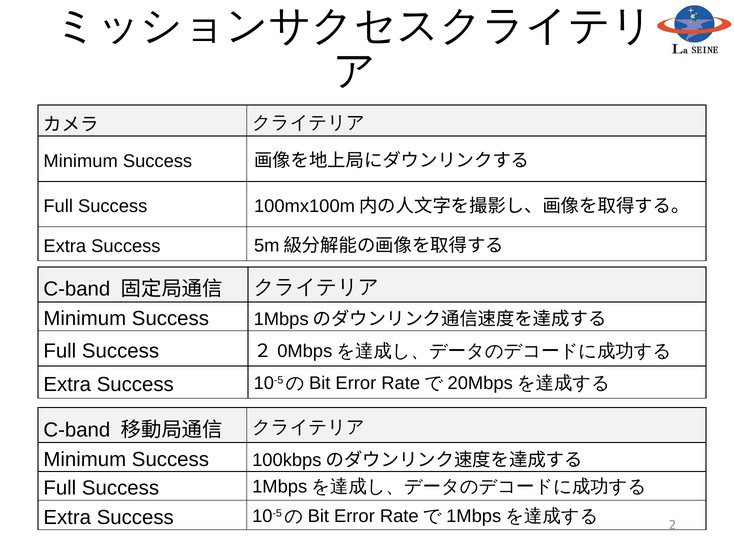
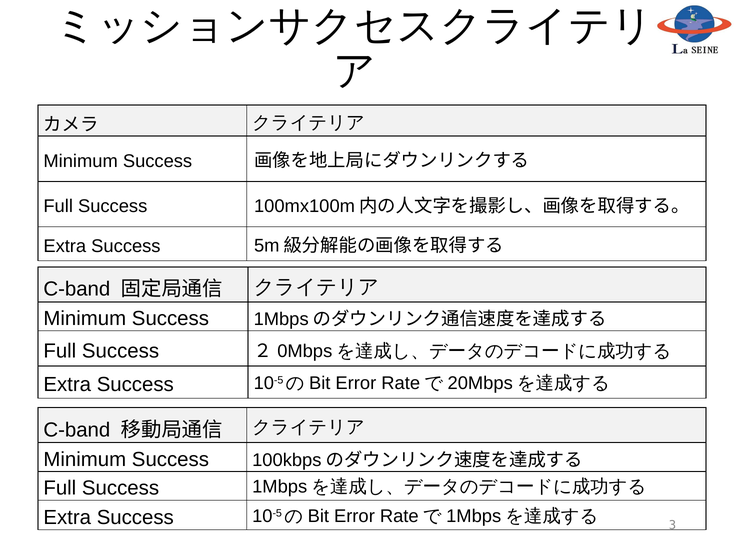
2: 2 -> 3
